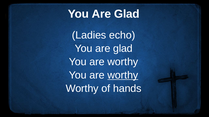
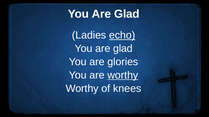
echo underline: none -> present
worthy at (123, 62): worthy -> glories
hands: hands -> knees
